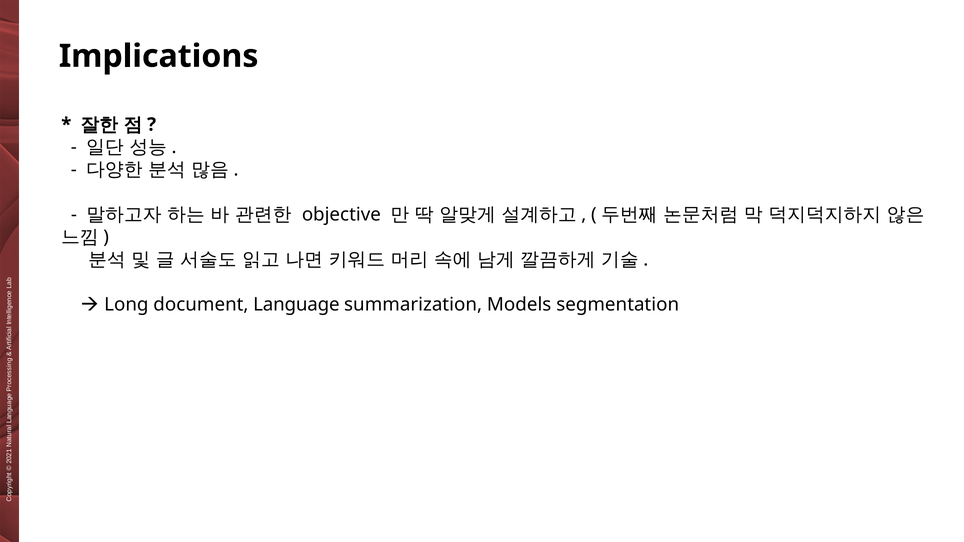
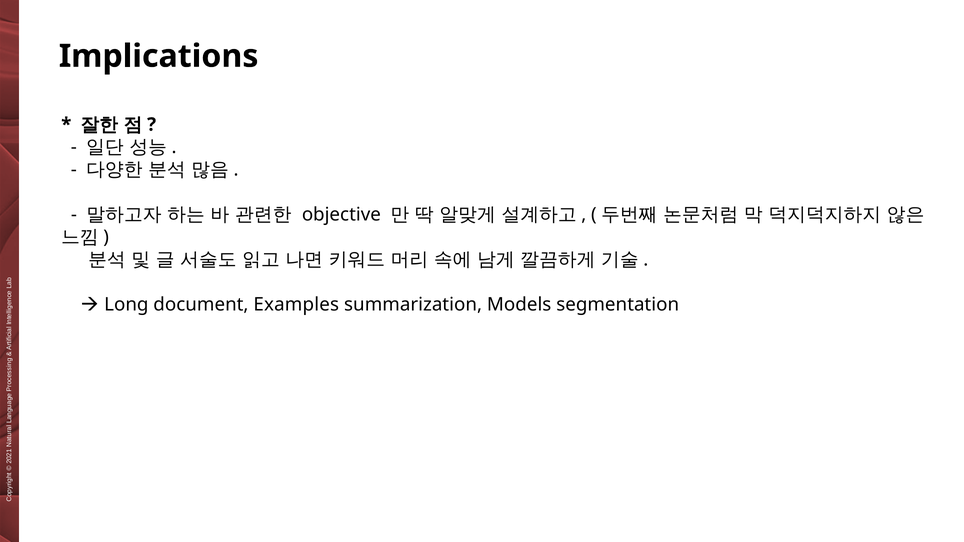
Language: Language -> Examples
